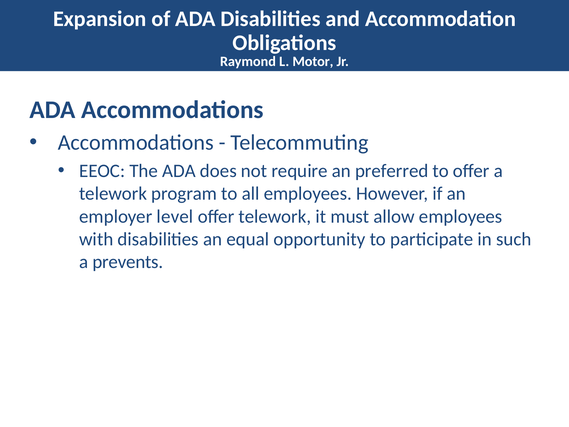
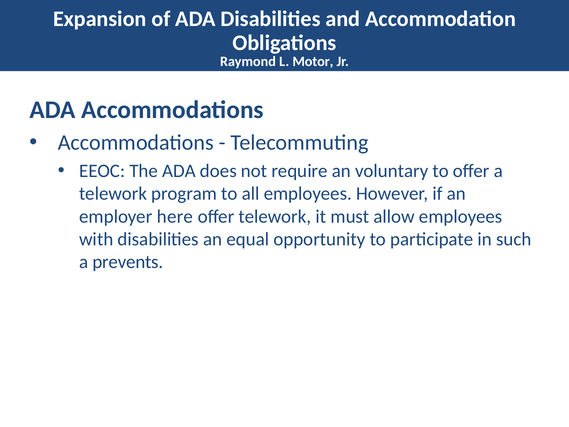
preferred: preferred -> voluntary
level: level -> here
